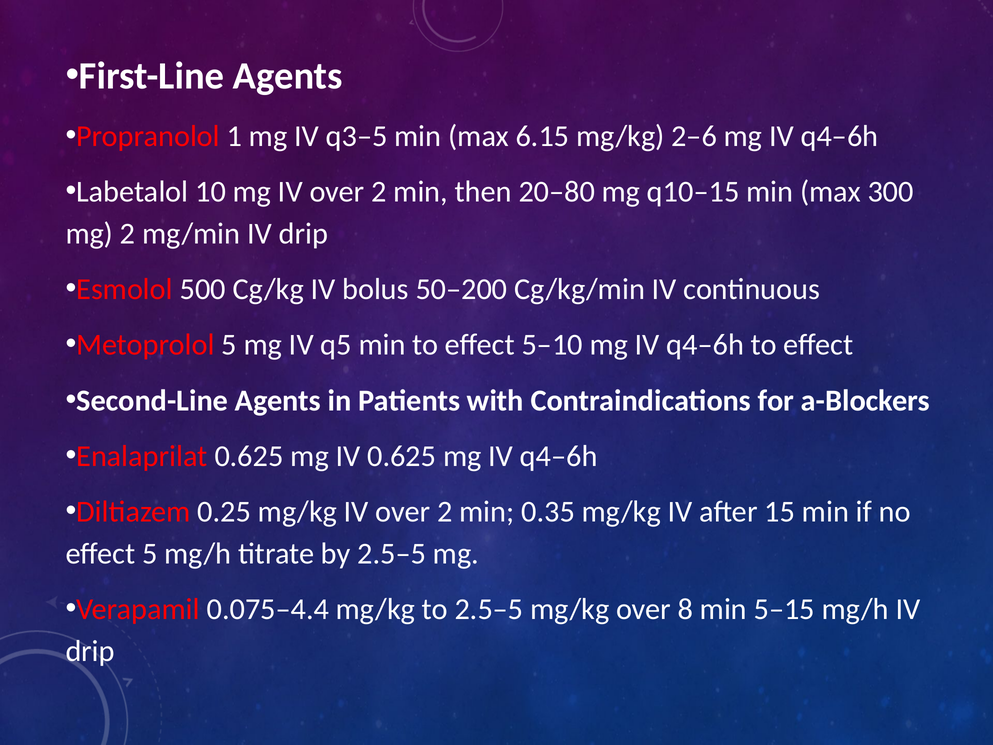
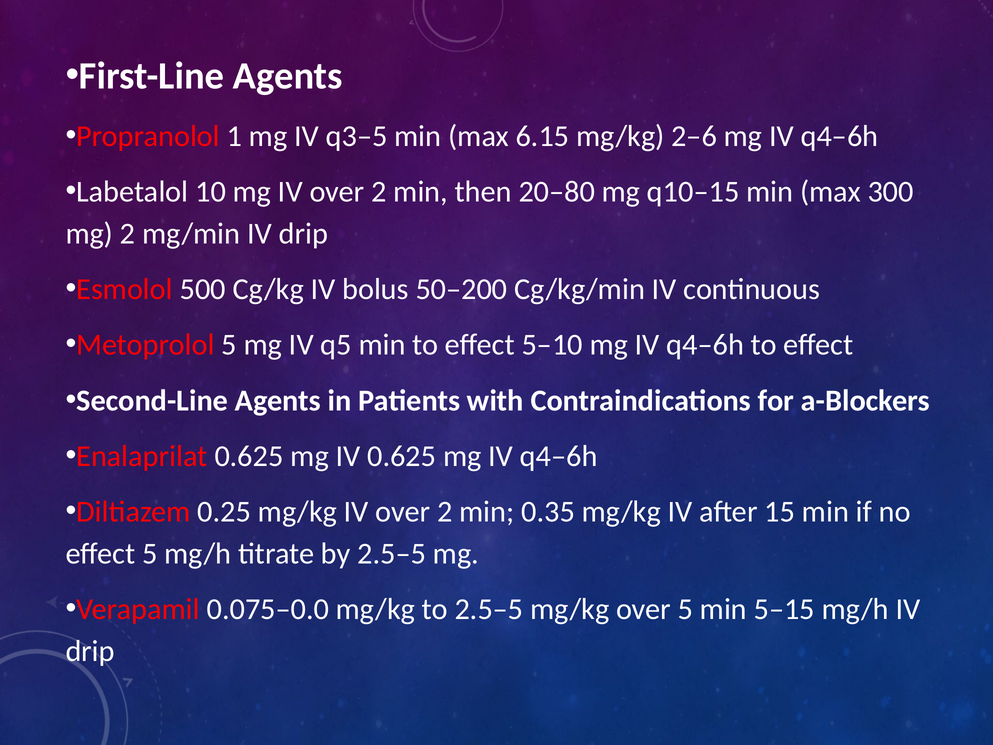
0.075–4.4: 0.075–4.4 -> 0.075–0.0
over 8: 8 -> 5
